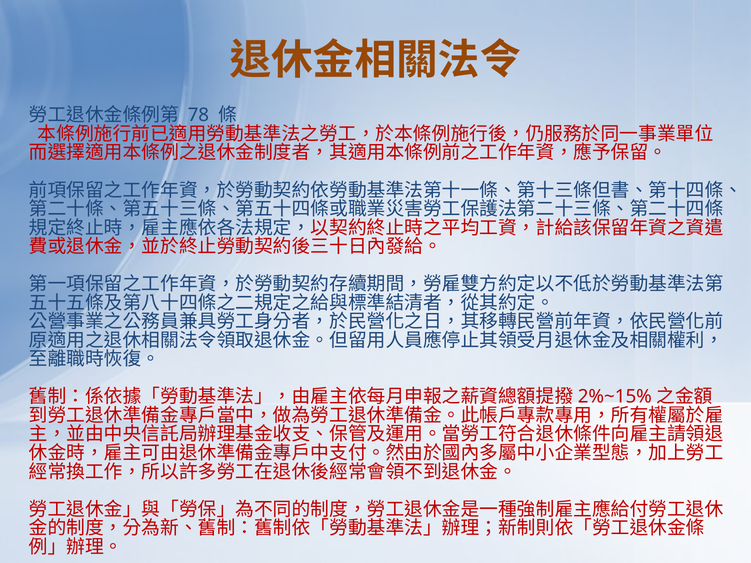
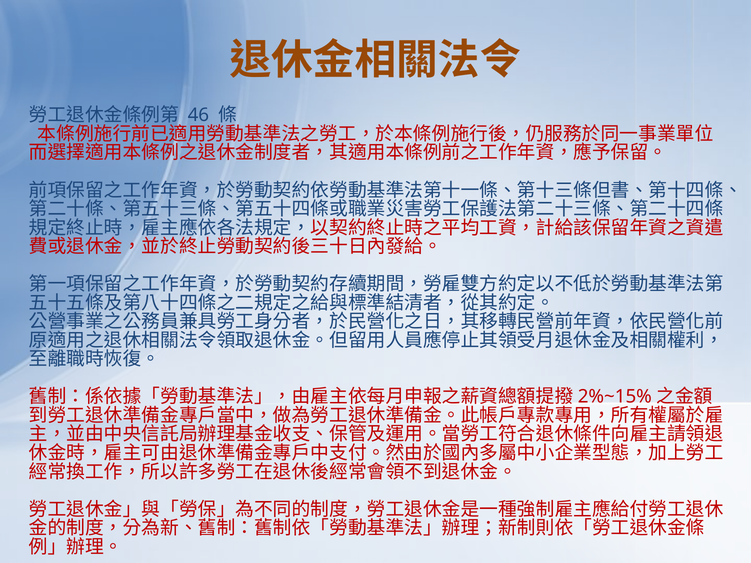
78: 78 -> 46
